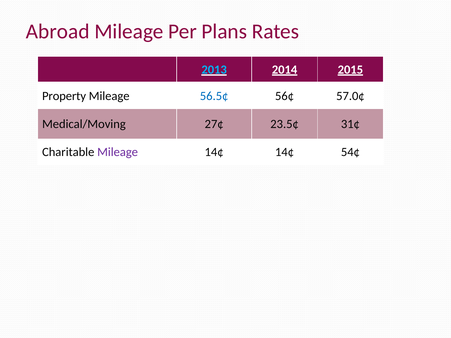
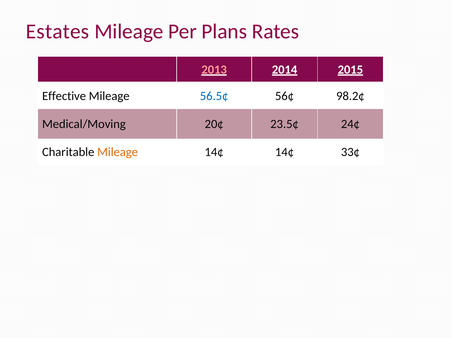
Abroad: Abroad -> Estates
2013 colour: light blue -> pink
Property: Property -> Effective
57.0¢: 57.0¢ -> 98.2¢
27¢: 27¢ -> 20¢
31¢: 31¢ -> 24¢
Mileage at (118, 152) colour: purple -> orange
54¢: 54¢ -> 33¢
